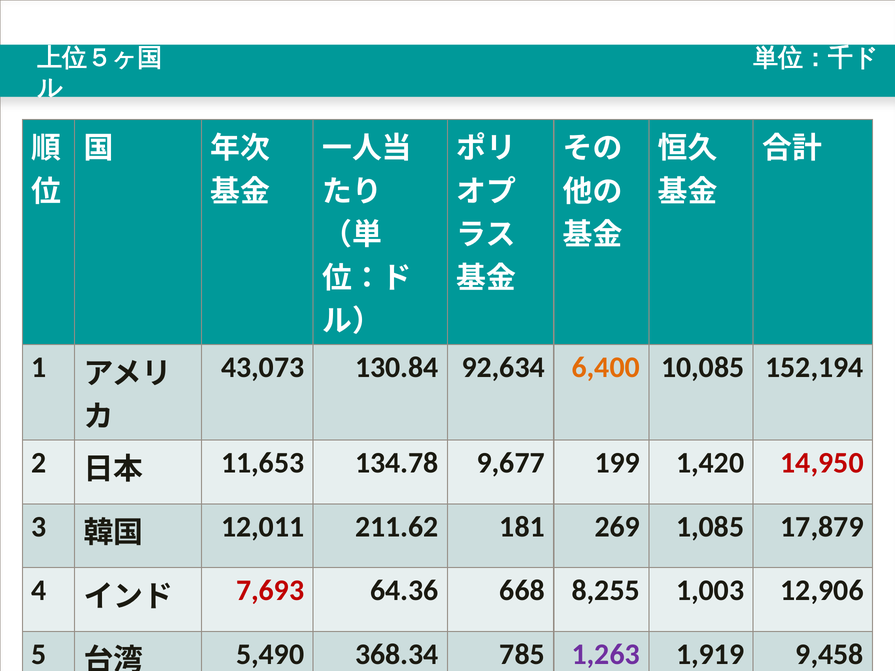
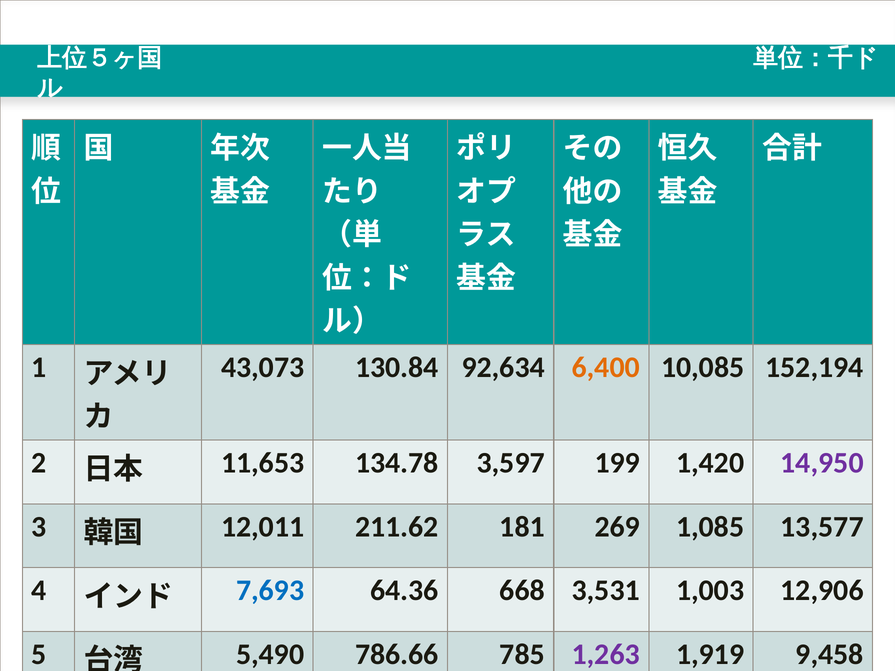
9,677: 9,677 -> 3,597
14,950 colour: red -> purple
17,879: 17,879 -> 13,577
7,693 colour: red -> blue
8,255: 8,255 -> 3,531
368.34: 368.34 -> 786.66
